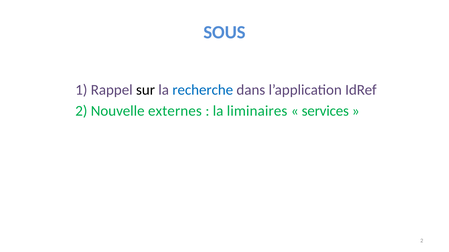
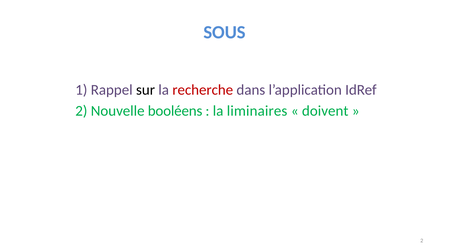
recherche colour: blue -> red
externes: externes -> booléens
services: services -> doivent
